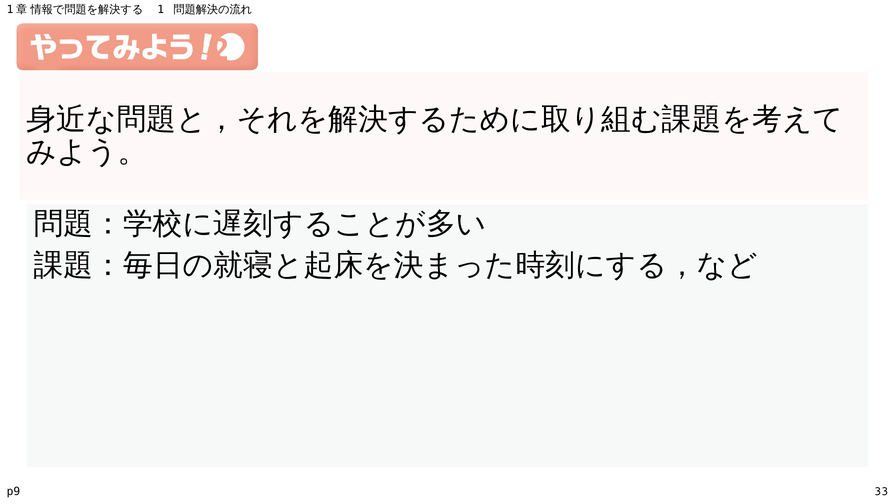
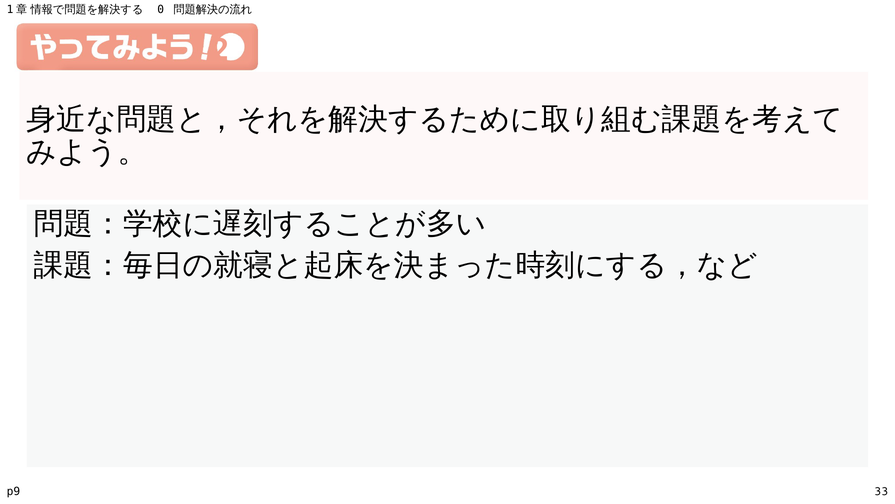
1: 1 -> 0
